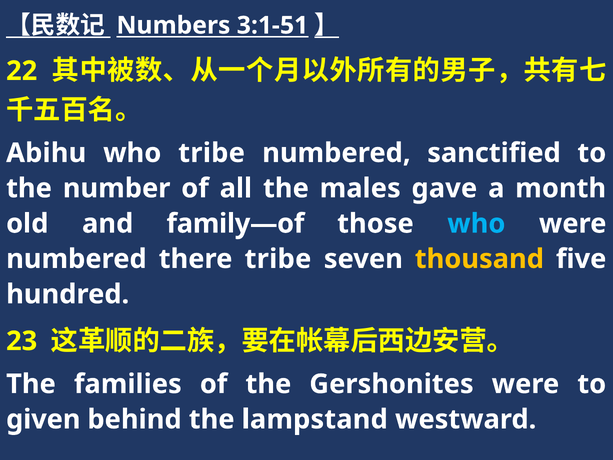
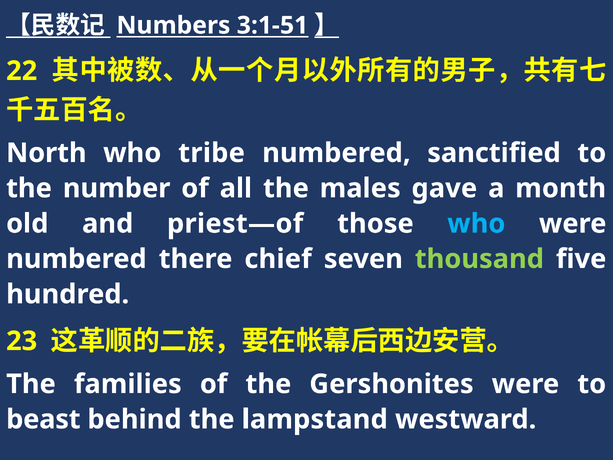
Abihu: Abihu -> North
family—of: family—of -> priest—of
there tribe: tribe -> chief
thousand colour: yellow -> light green
given: given -> beast
